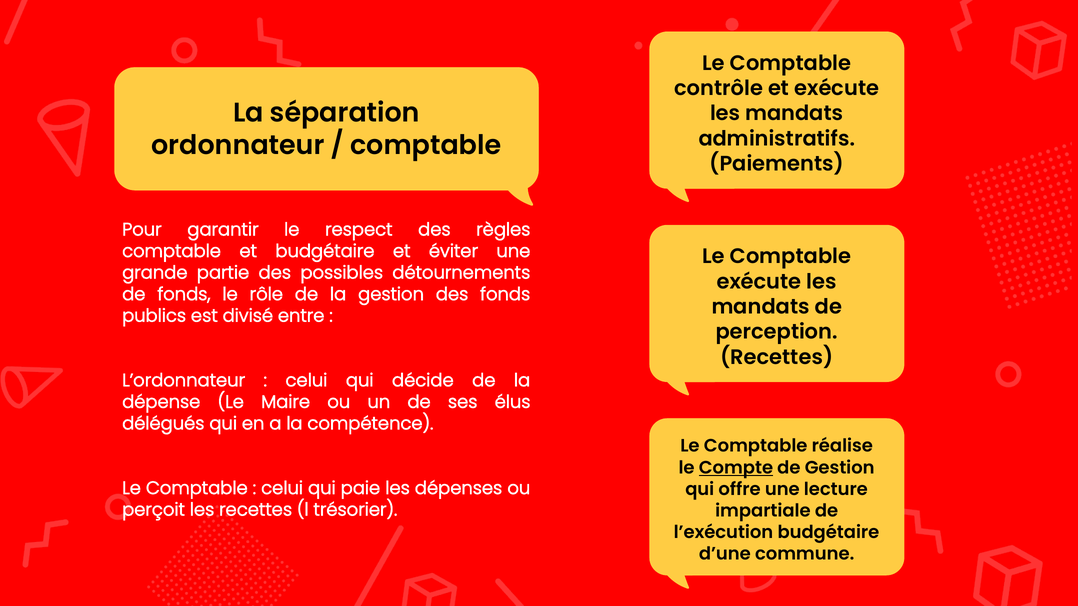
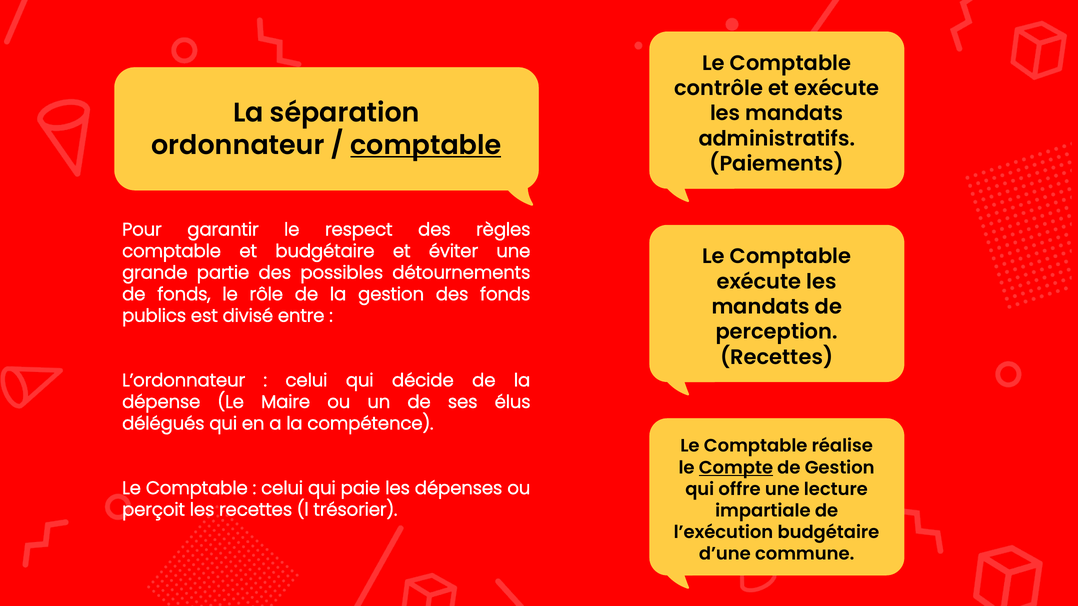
comptable at (426, 145) underline: none -> present
